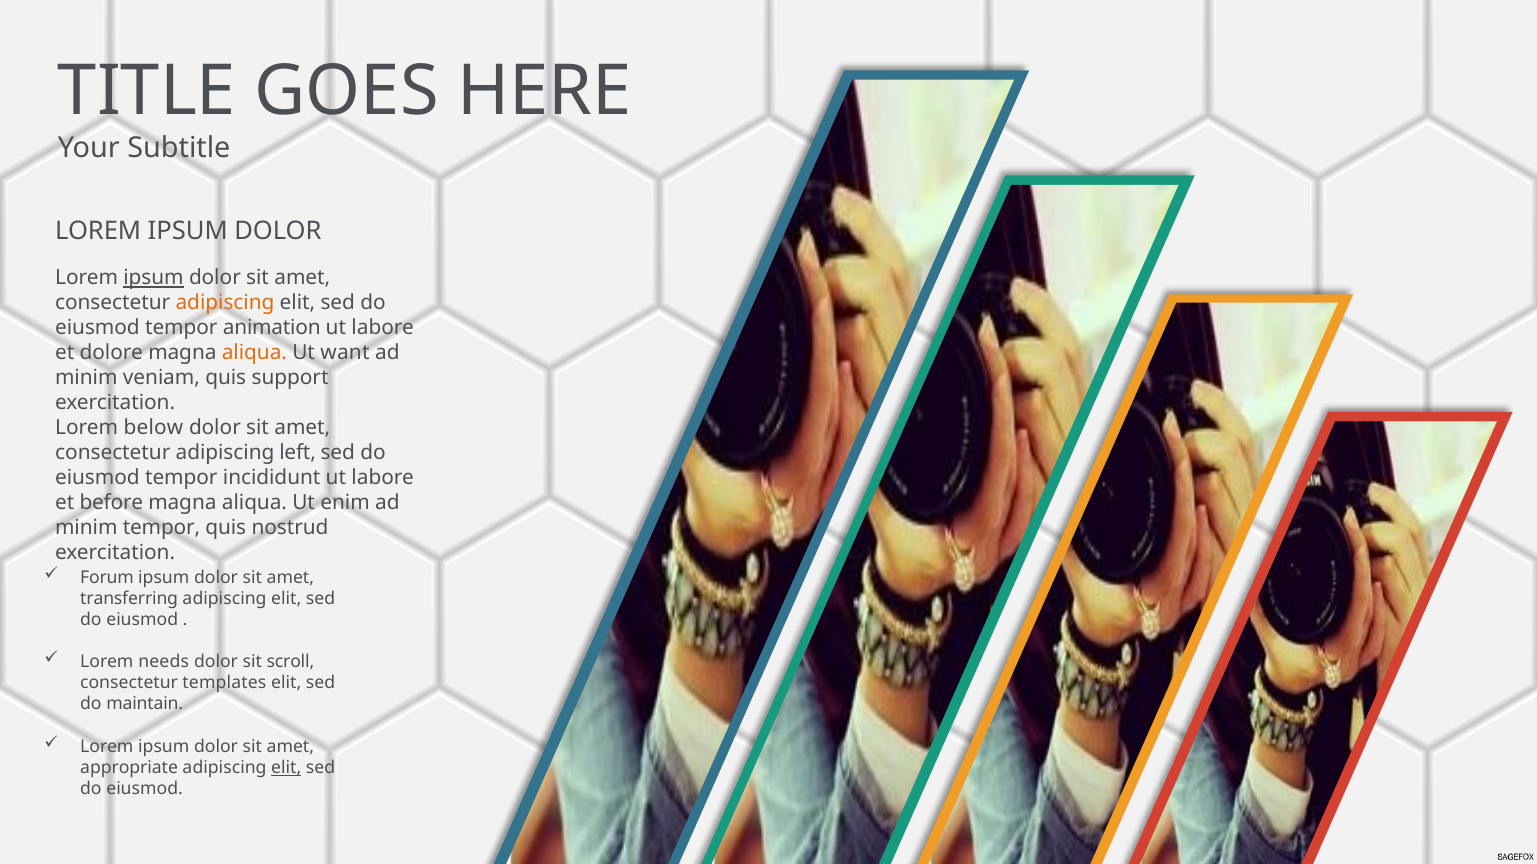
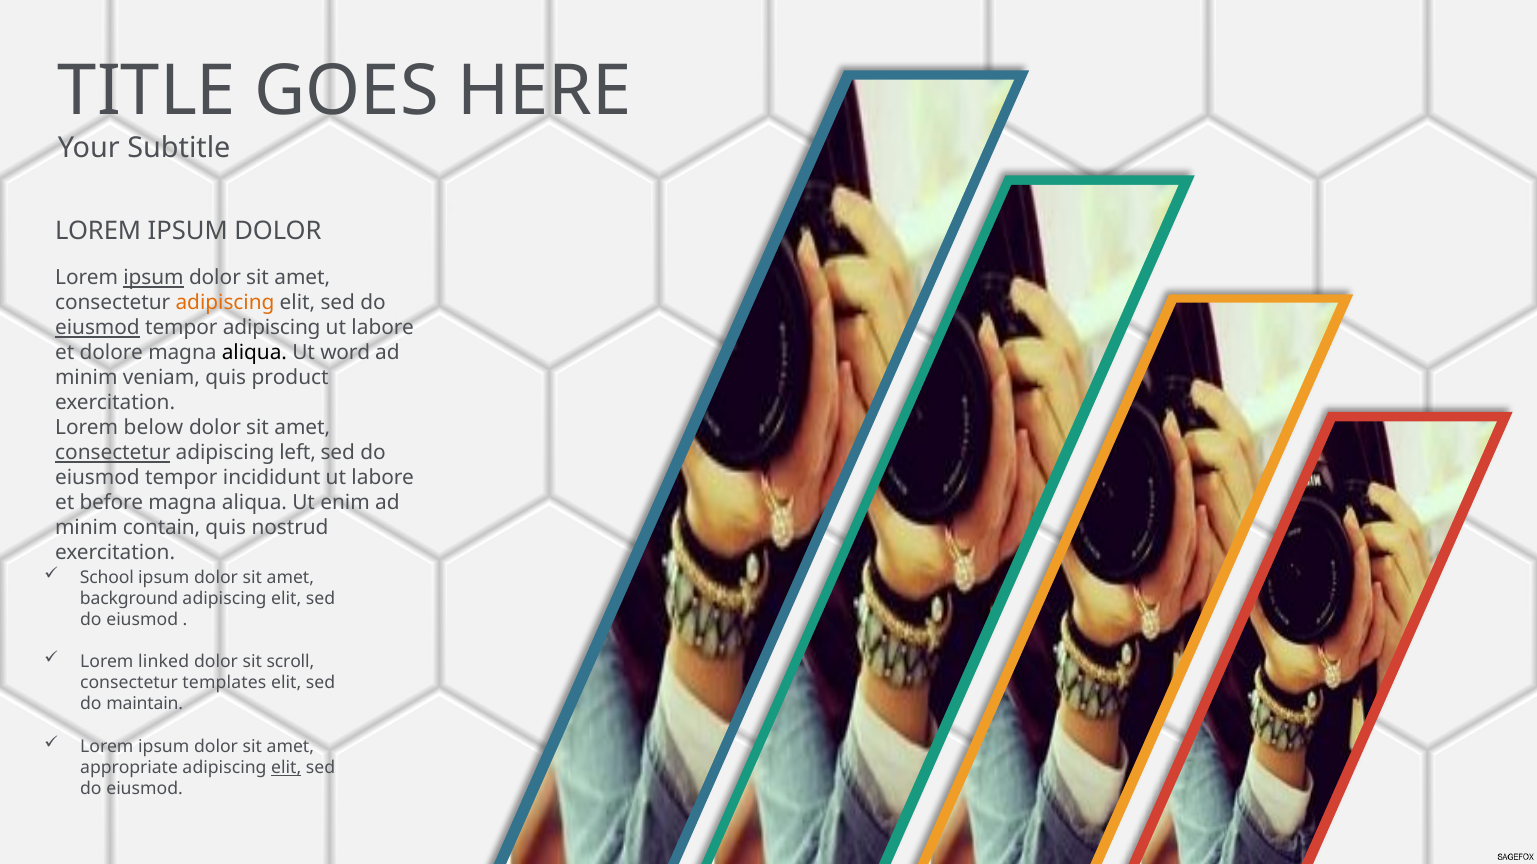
eiusmod at (98, 328) underline: none -> present
tempor animation: animation -> adipiscing
aliqua at (254, 353) colour: orange -> black
want: want -> word
support: support -> product
consectetur at (113, 453) underline: none -> present
minim tempor: tempor -> contain
Forum: Forum -> School
transferring: transferring -> background
needs: needs -> linked
